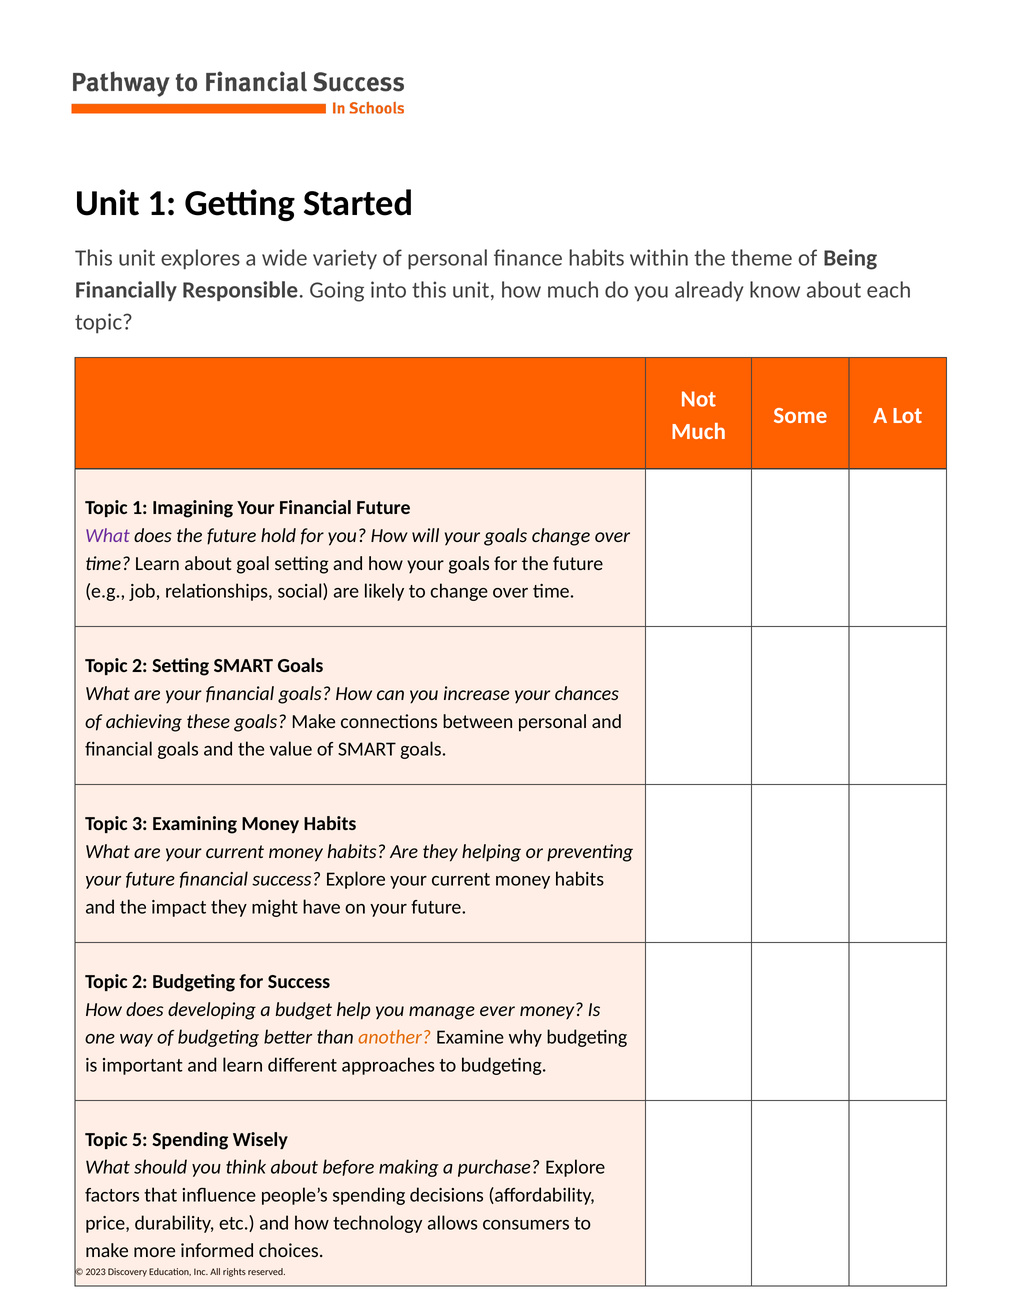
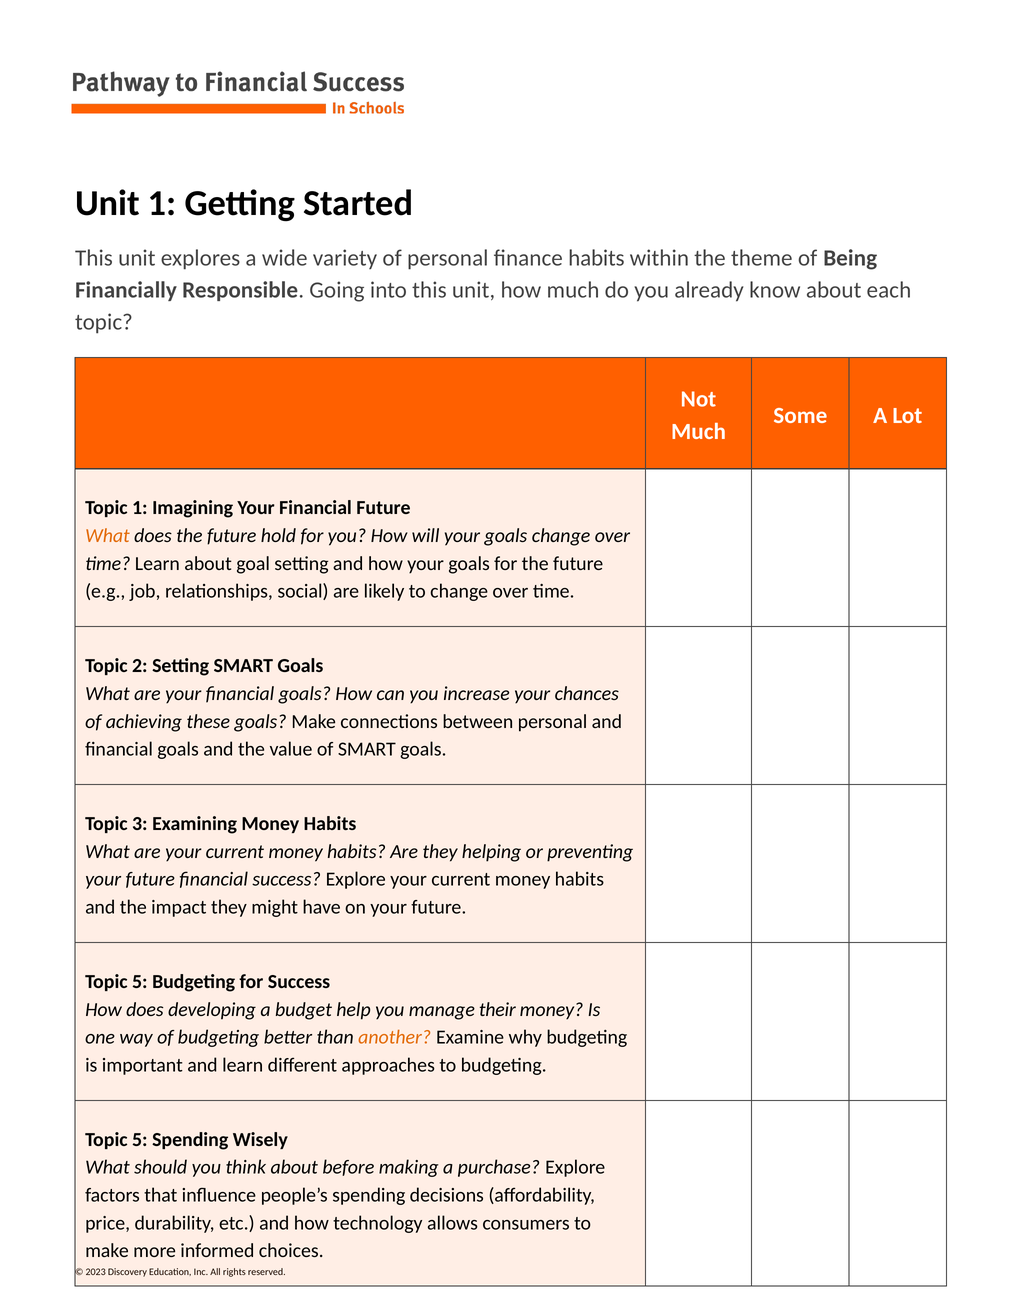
What at (107, 536) colour: purple -> orange
2 at (140, 982): 2 -> 5
ever: ever -> their
